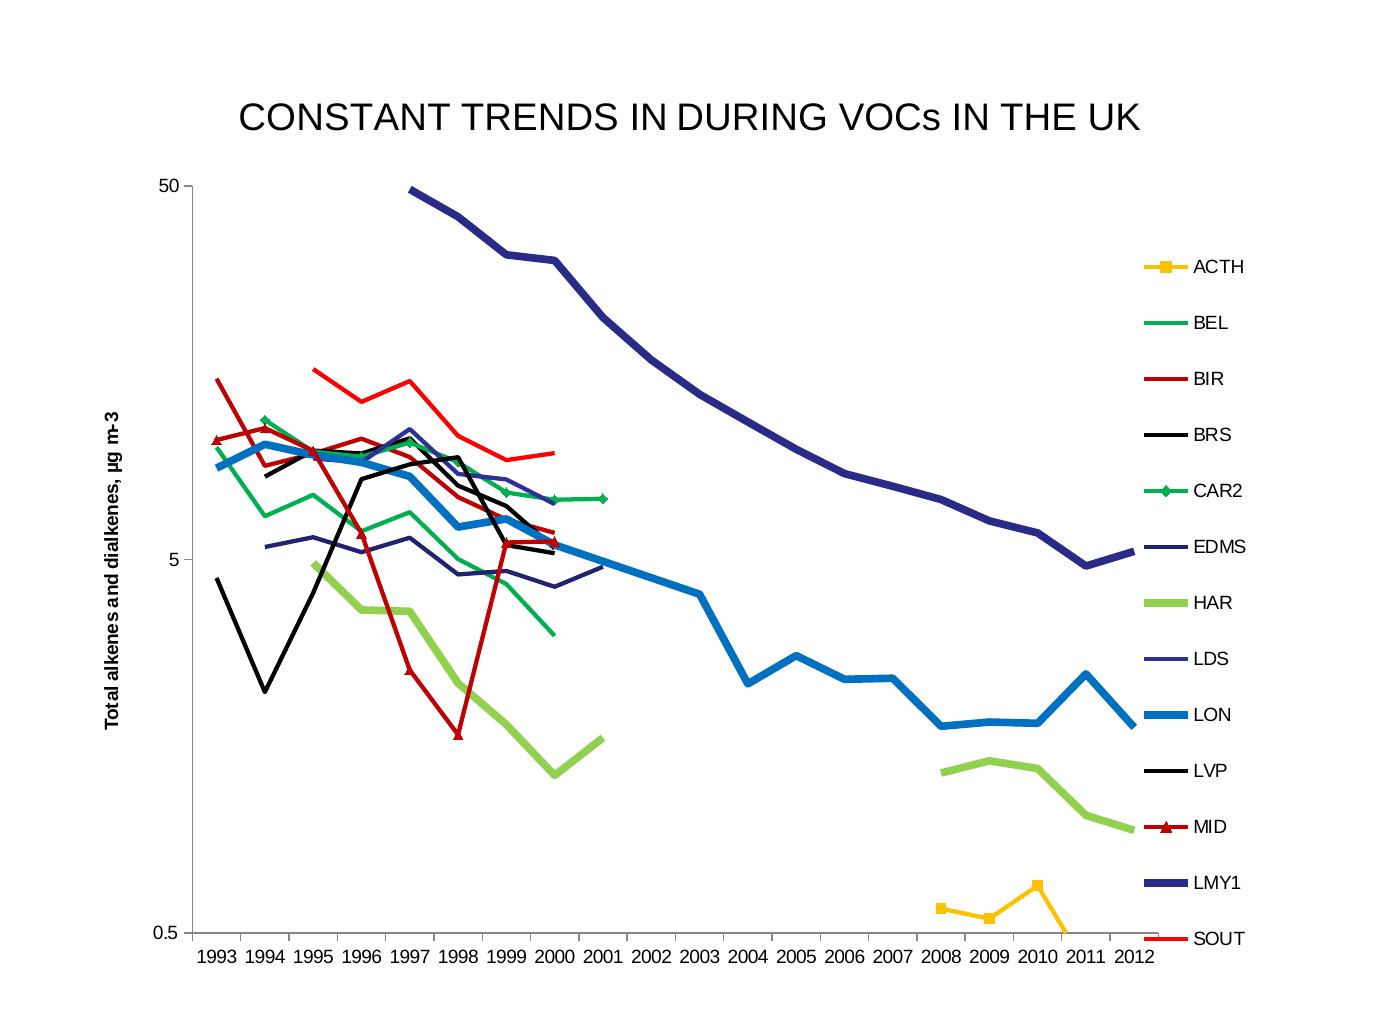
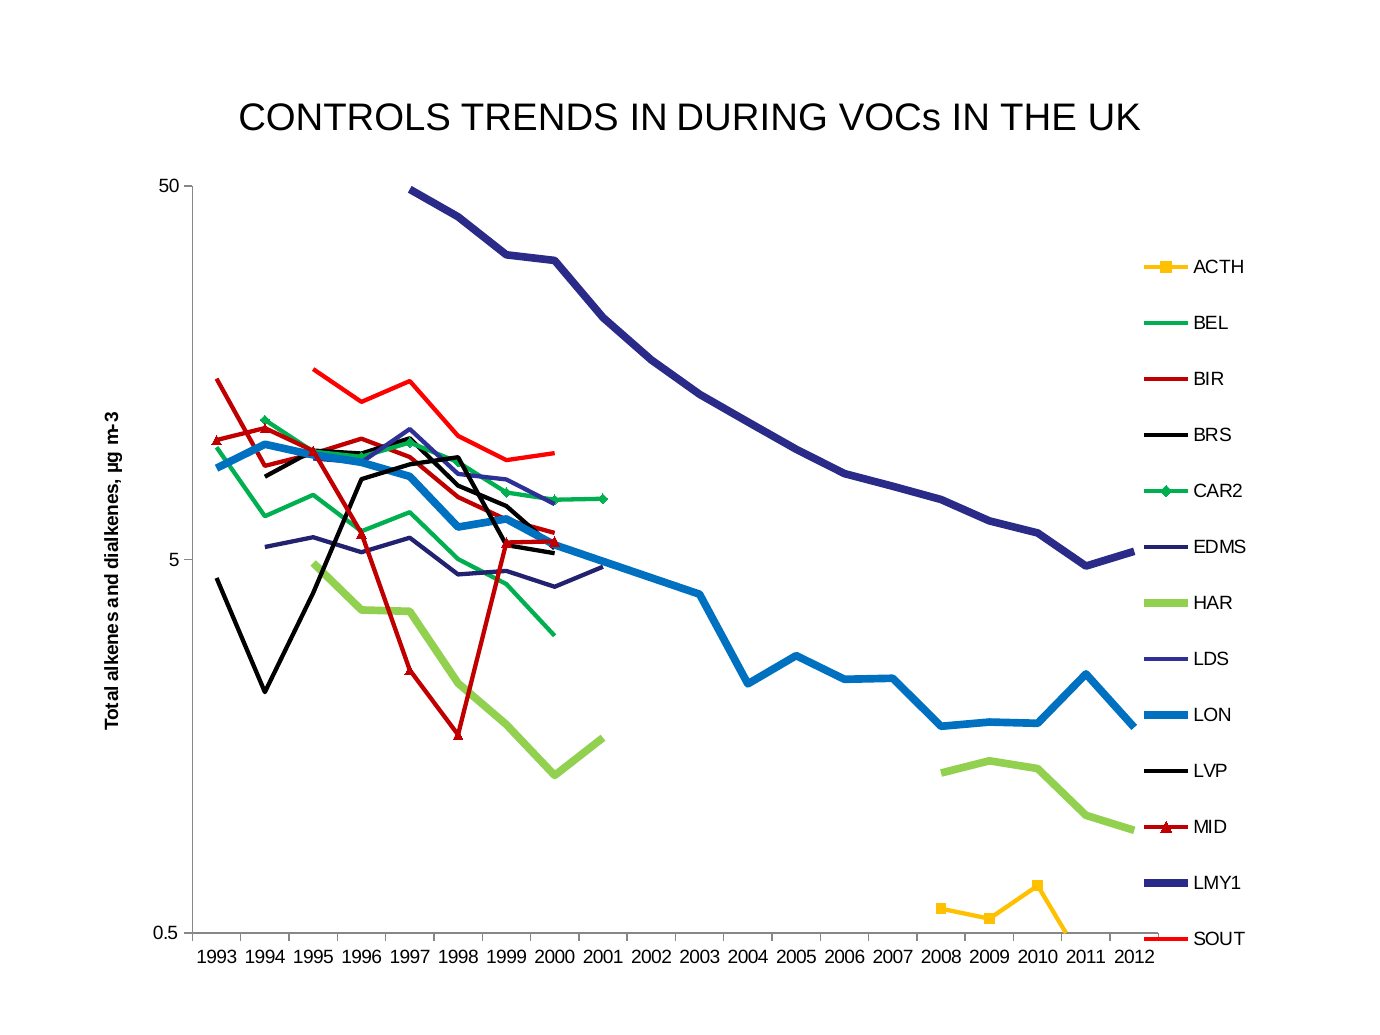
CONSTANT: CONSTANT -> CONTROLS
